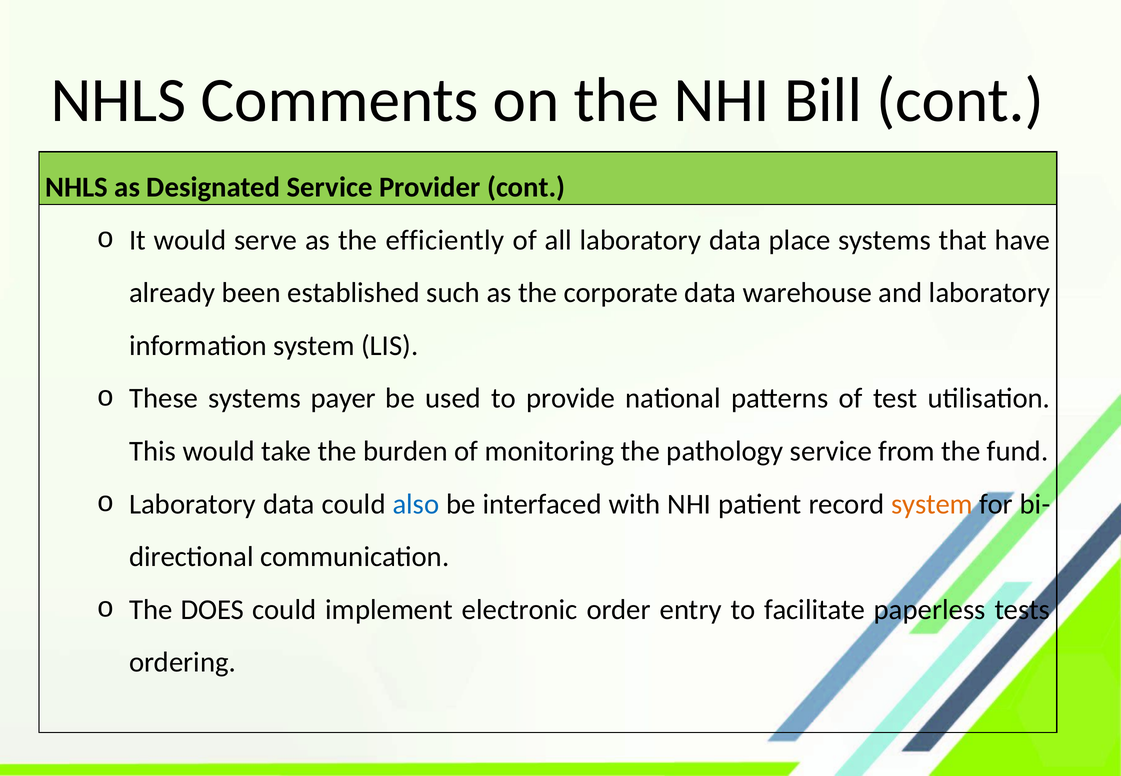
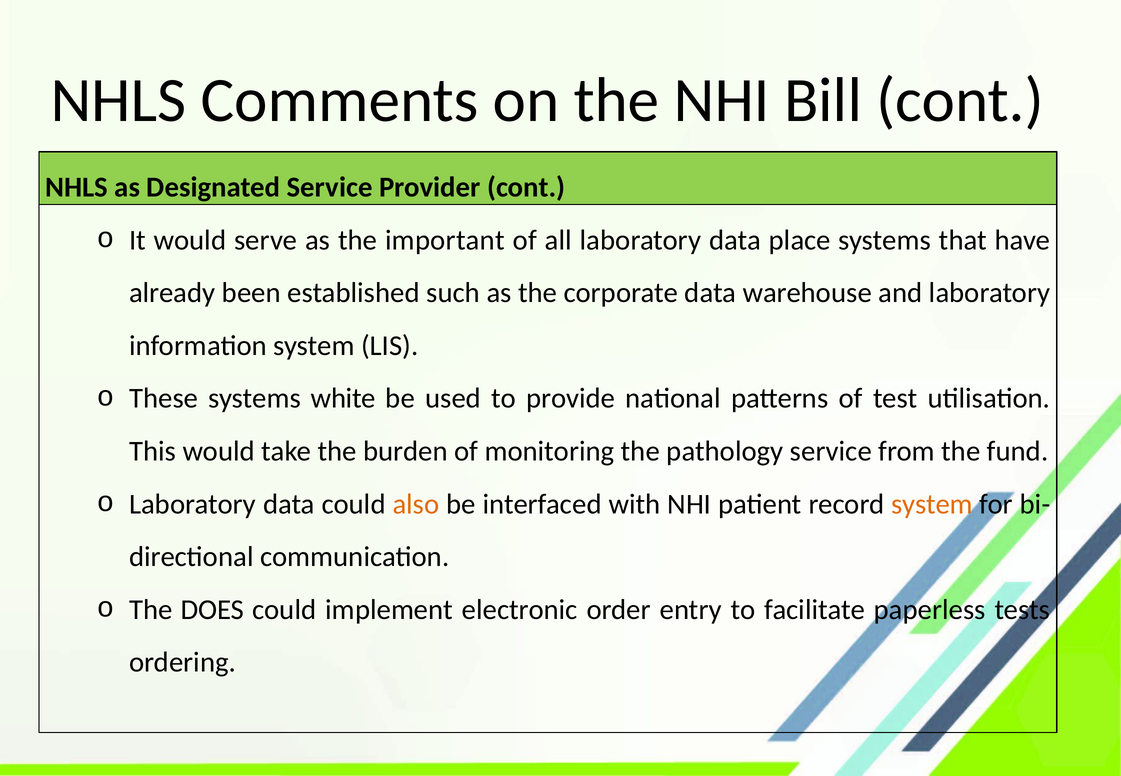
efficiently: efficiently -> important
payer: payer -> white
also colour: blue -> orange
